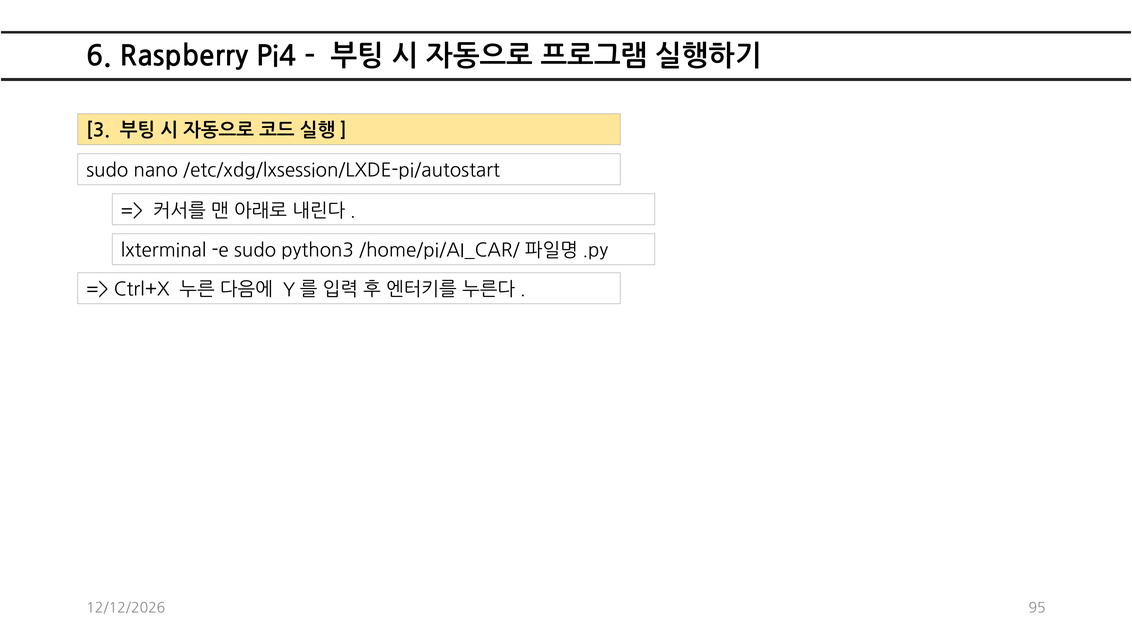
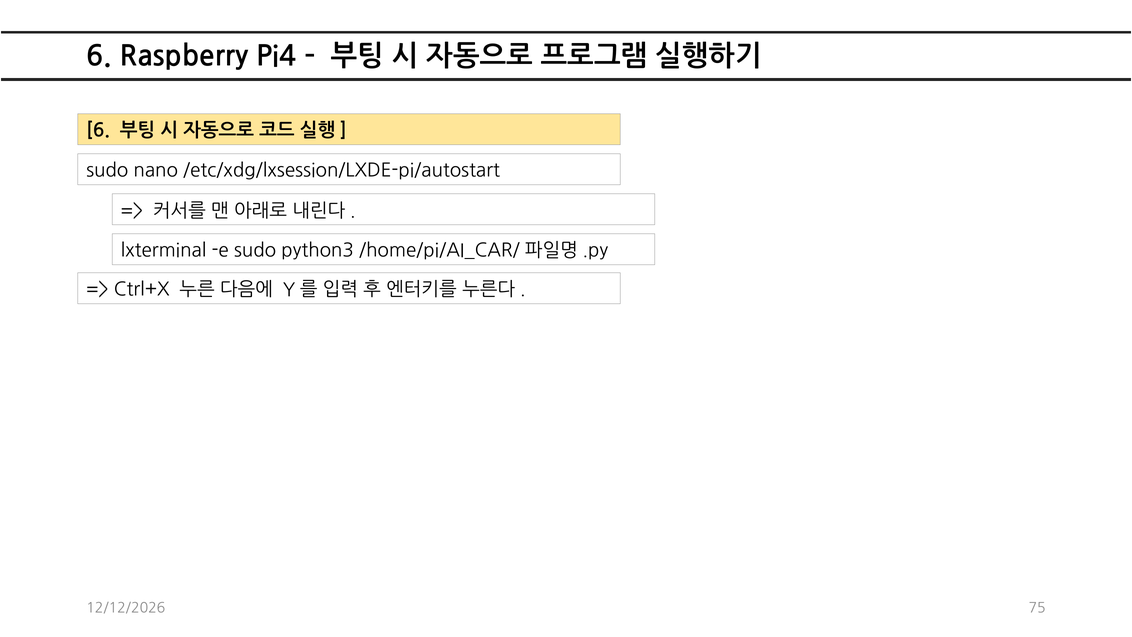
3 at (98, 130): 3 -> 6
95: 95 -> 75
